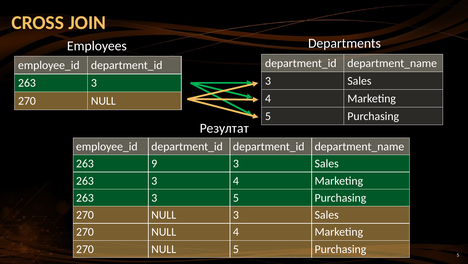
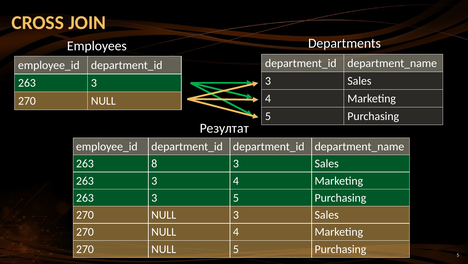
9: 9 -> 8
